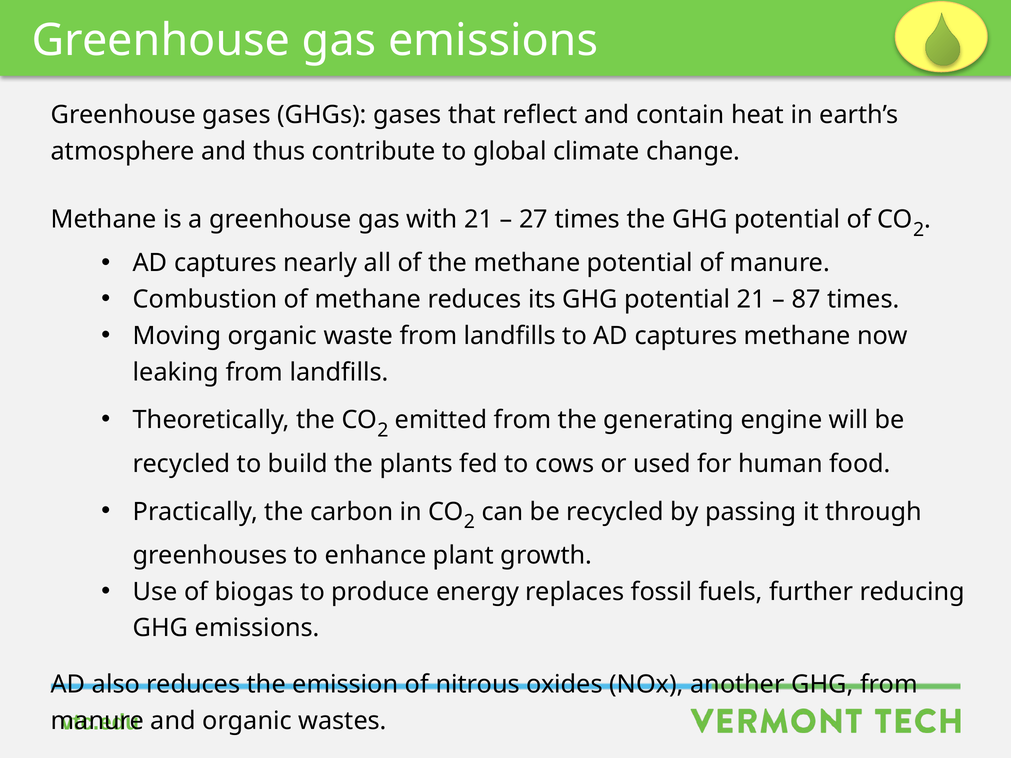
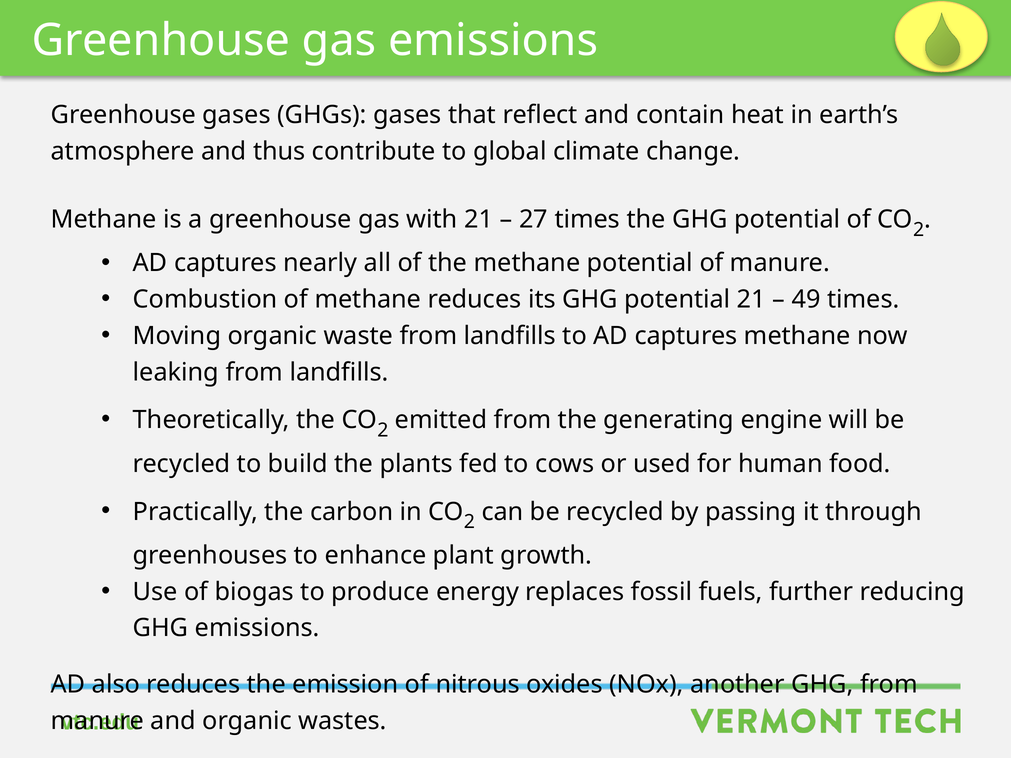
87: 87 -> 49
